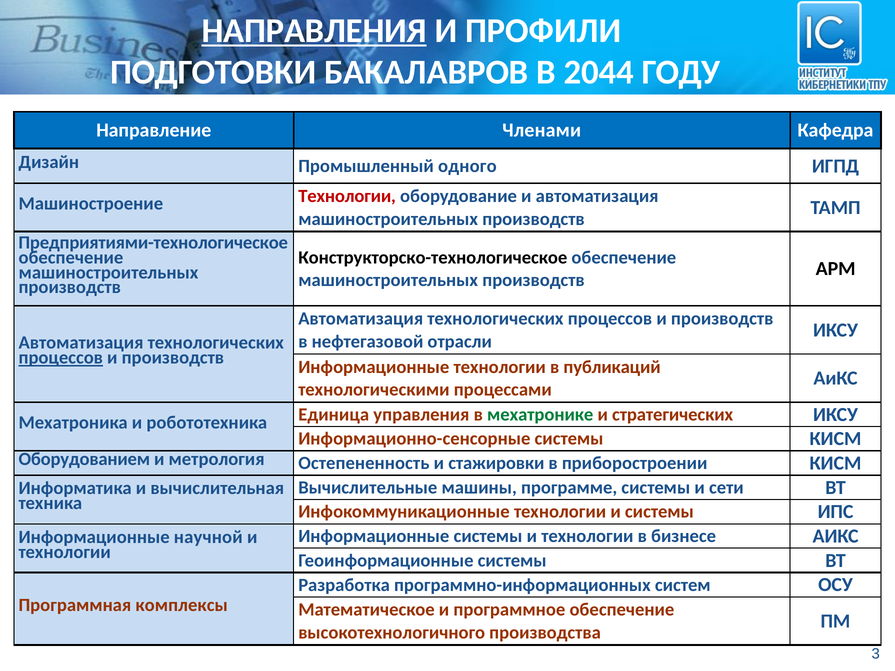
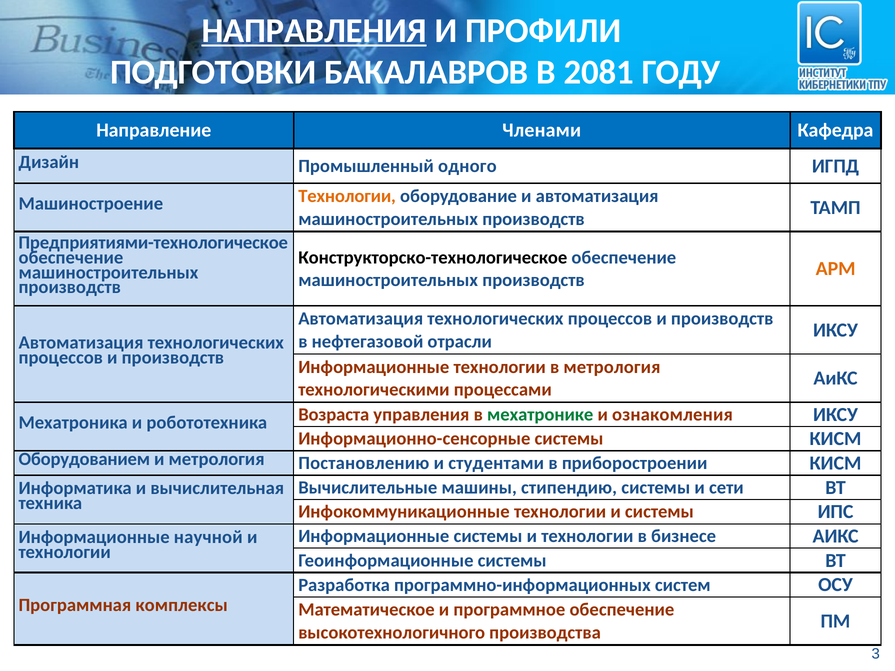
2044: 2044 -> 2081
Технологии at (347, 196) colour: red -> orange
АРМ colour: black -> orange
процессов at (61, 358) underline: present -> none
в публикаций: публикаций -> метрология
Единица: Единица -> Возраста
стратегических: стратегических -> ознакомления
Остепененность: Остепененность -> Постановлению
стажировки: стажировки -> студентами
программе: программе -> стипендию
